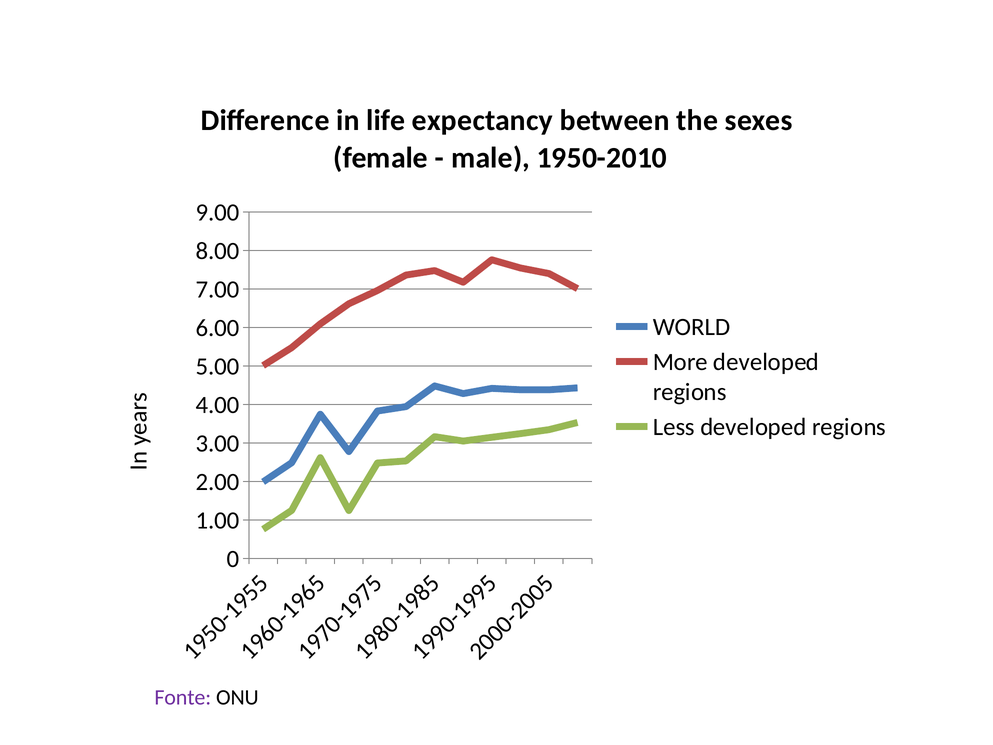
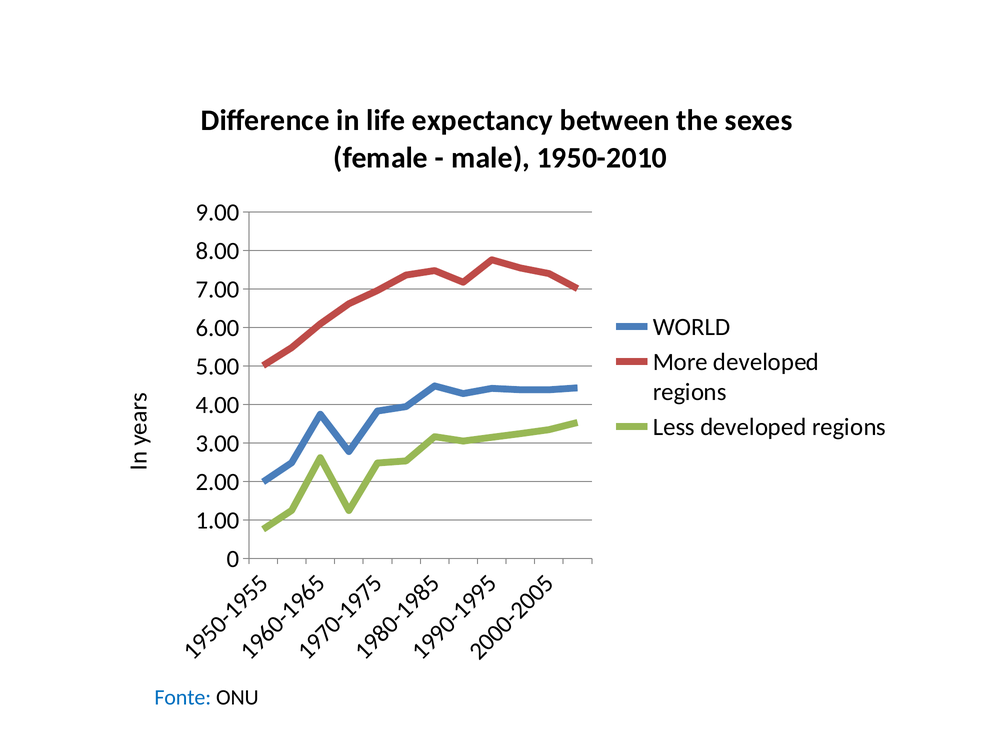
Fonte colour: purple -> blue
